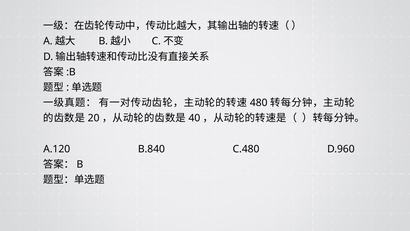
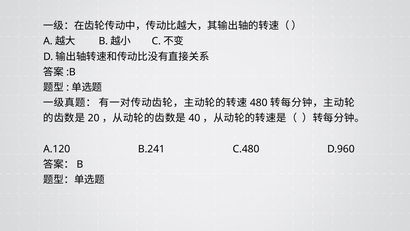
B.840: B.840 -> B.241
